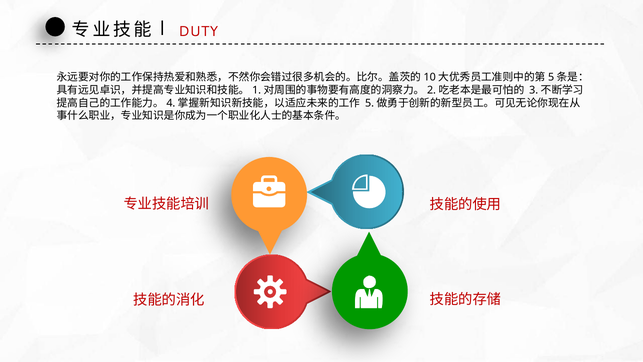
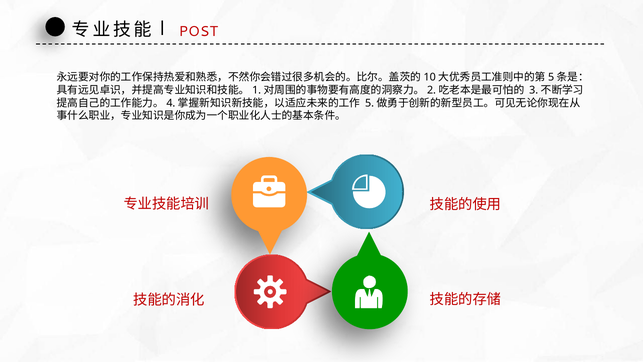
DUTY: DUTY -> POST
